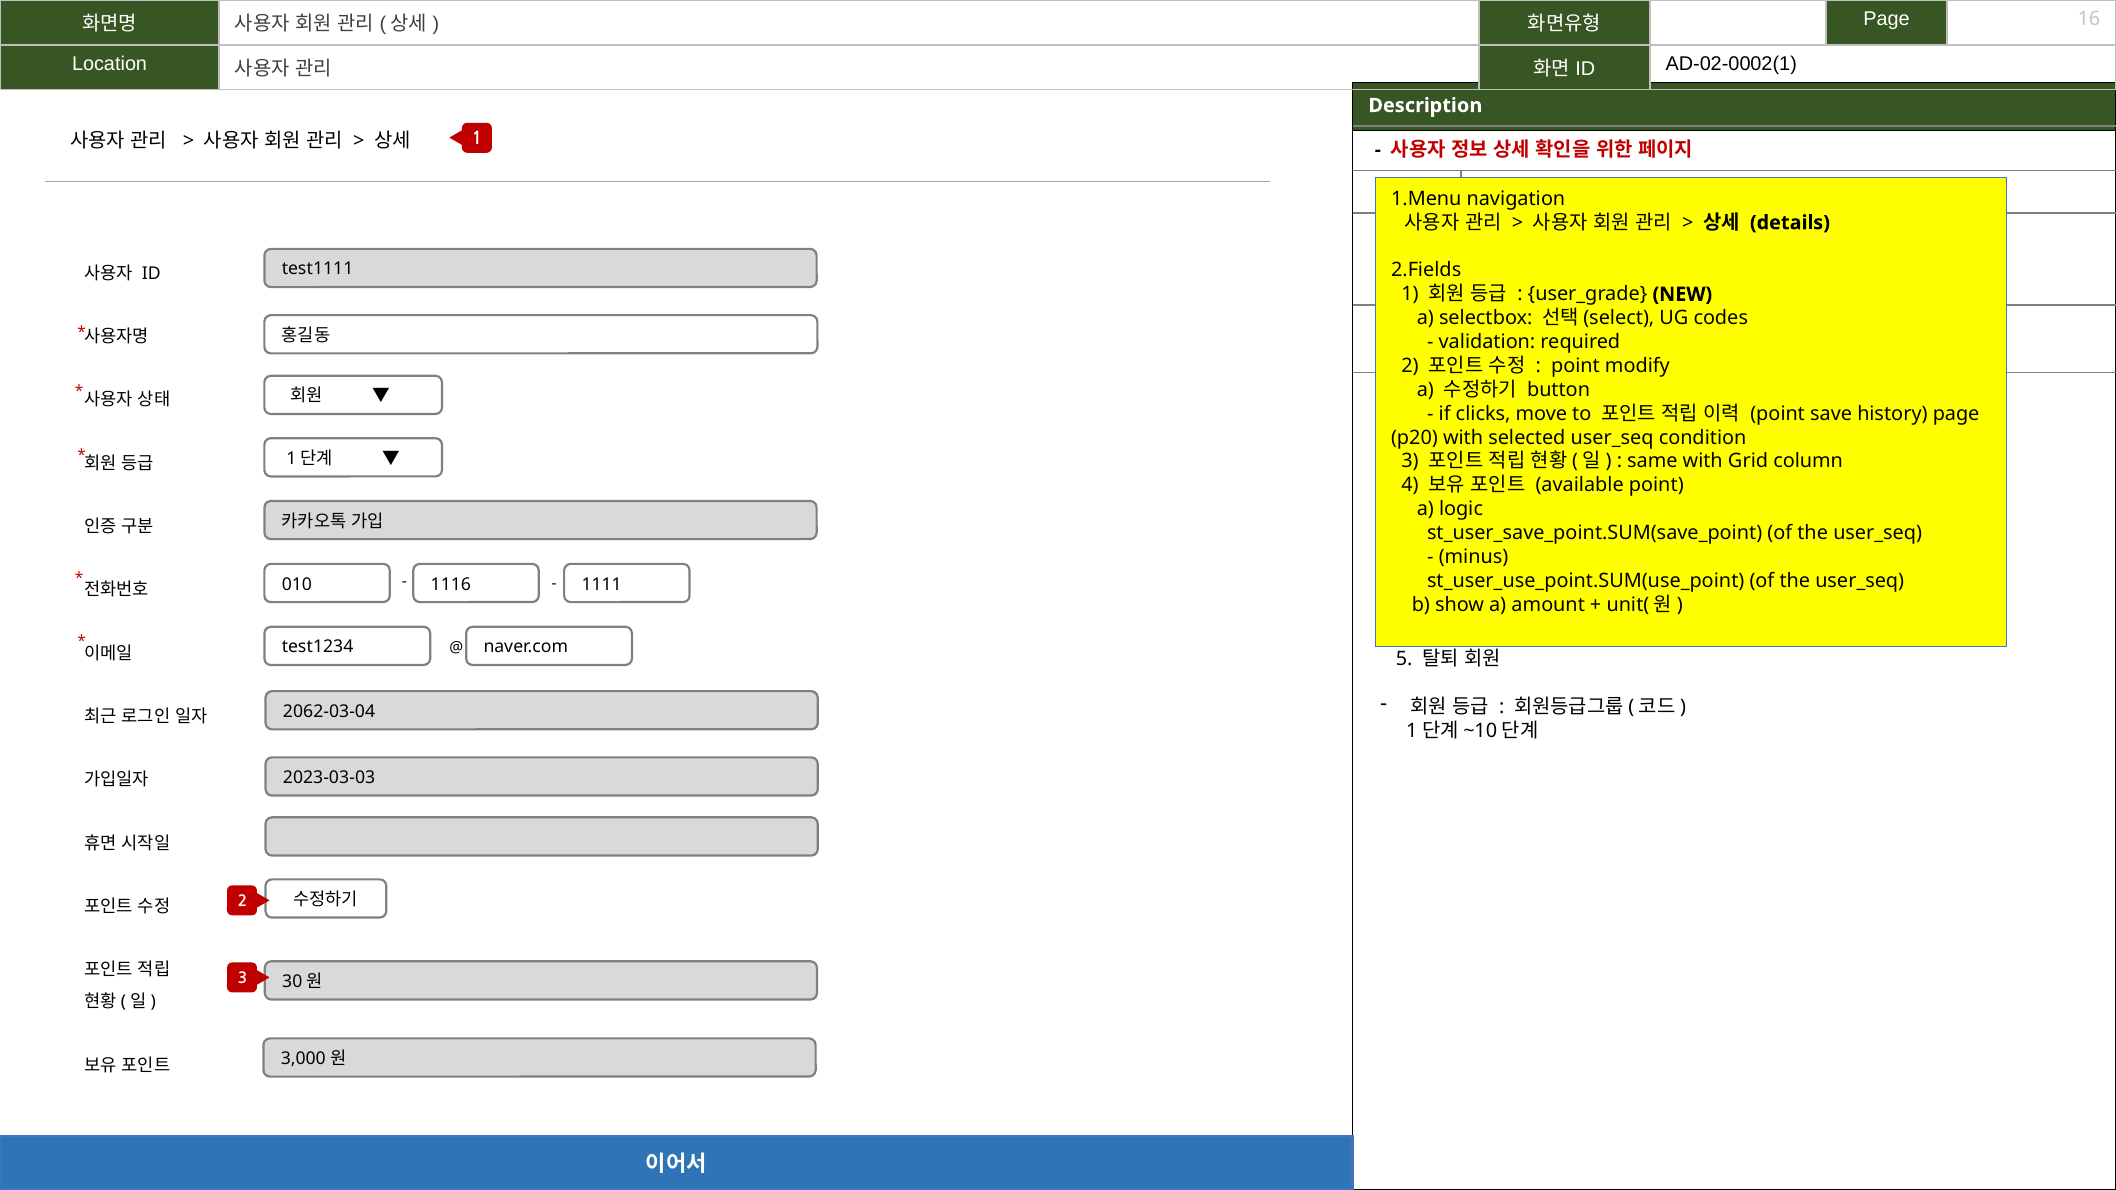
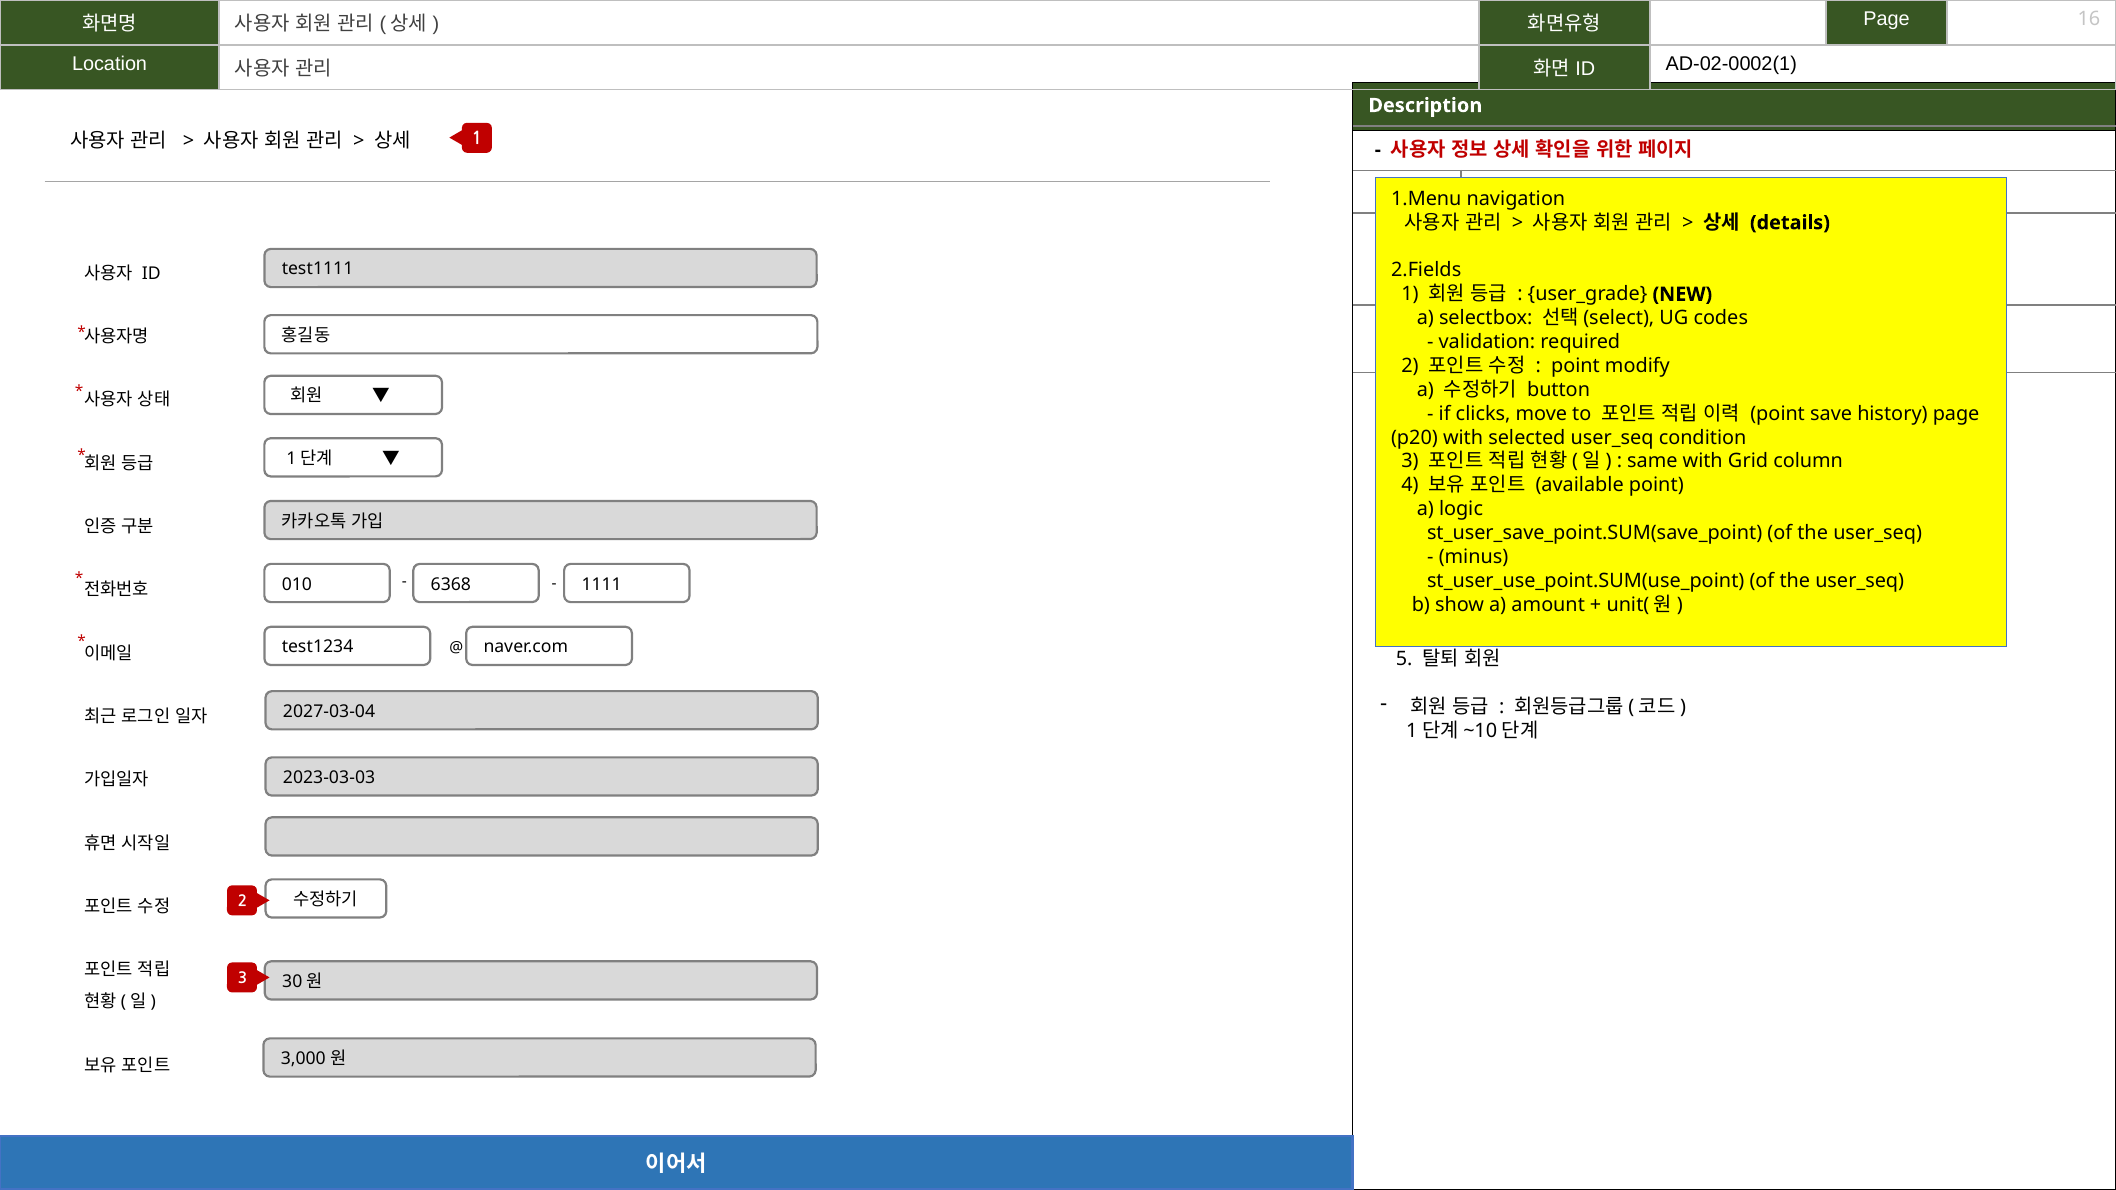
1116: 1116 -> 6368
2062-03-04: 2062-03-04 -> 2027-03-04
